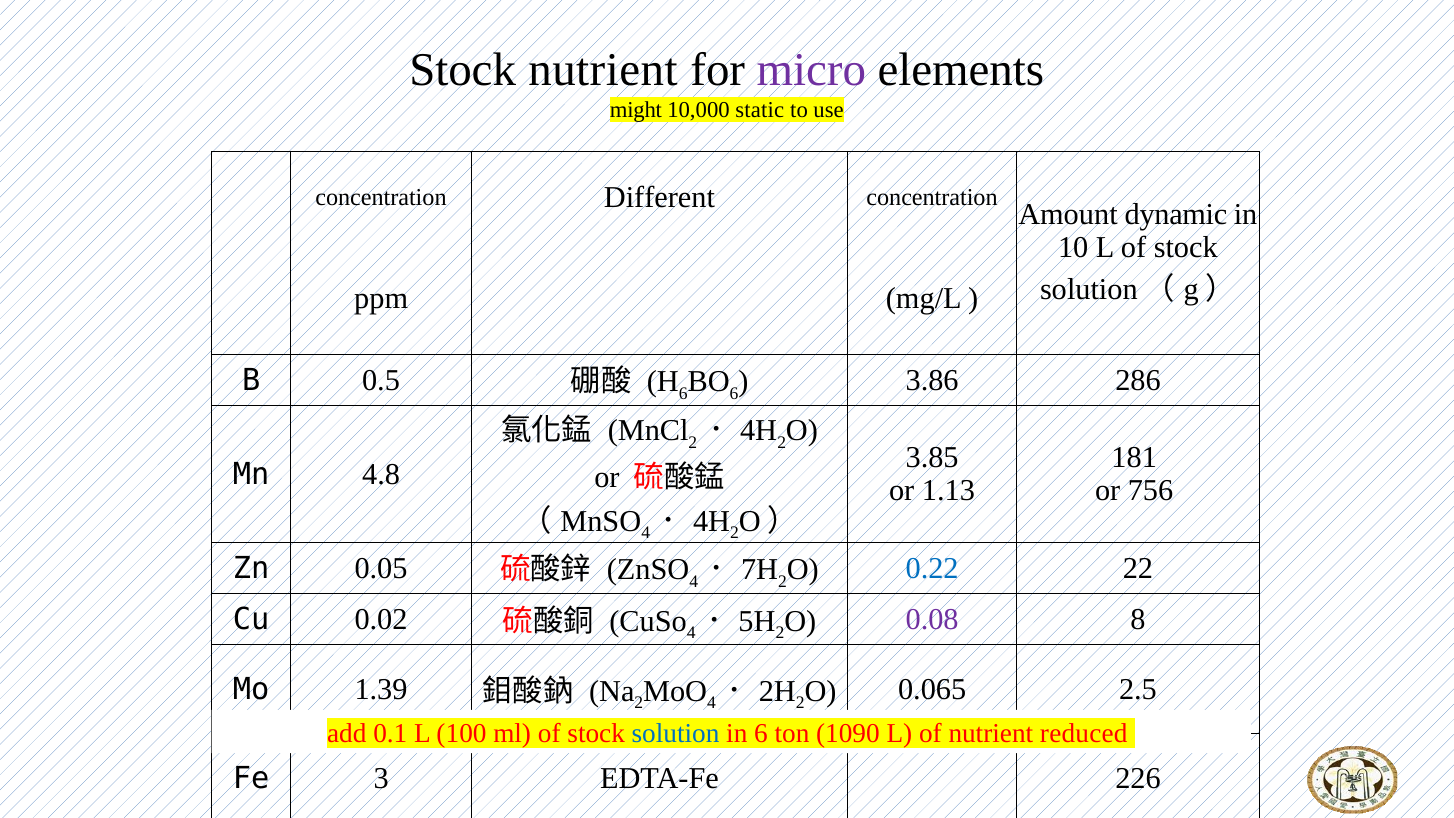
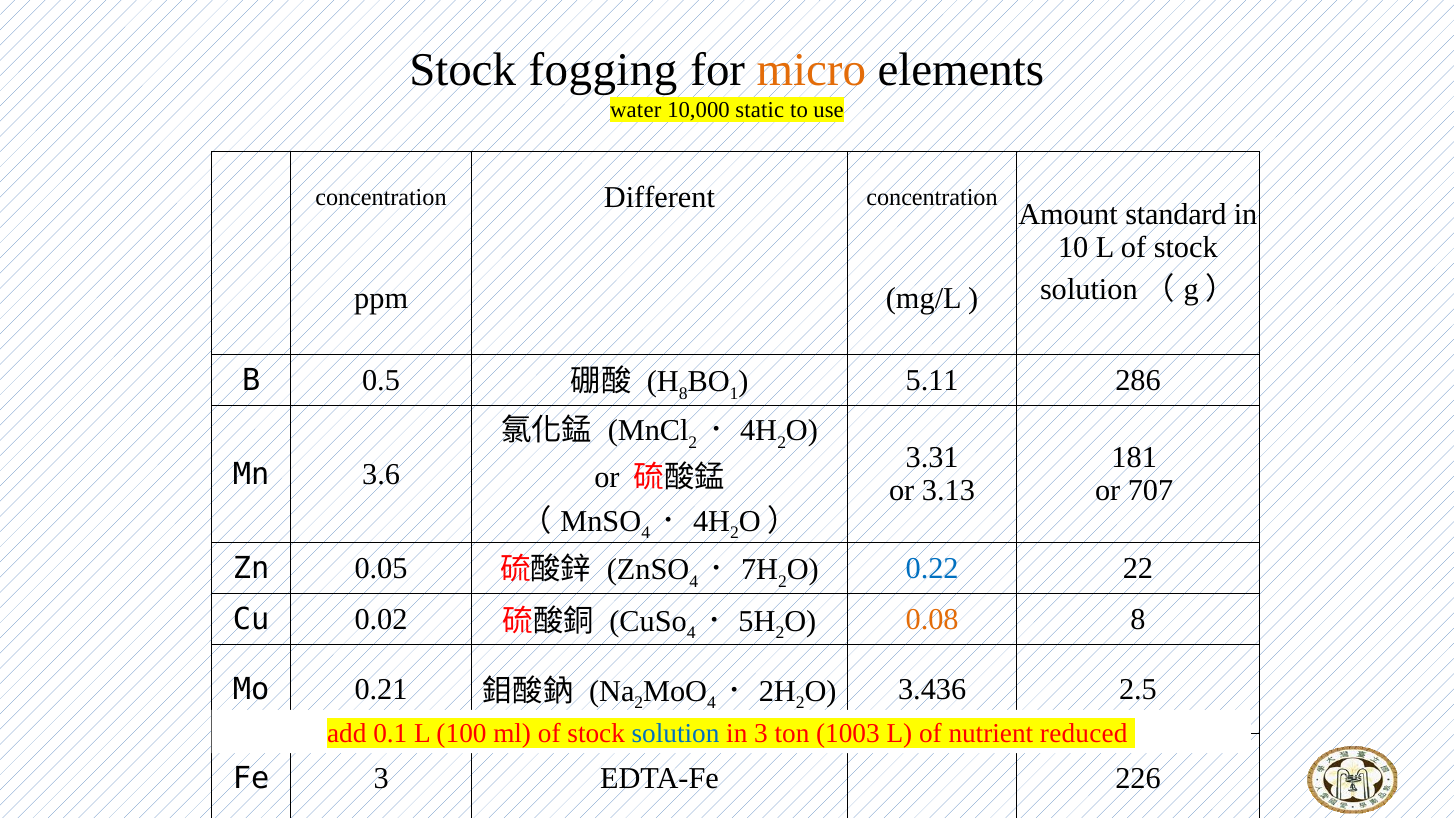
Stock nutrient: nutrient -> fogging
micro colour: purple -> orange
might: might -> water
dynamic: dynamic -> standard
6 at (683, 393): 6 -> 8
6 at (734, 393): 6 -> 1
3.86: 3.86 -> 5.11
3.85: 3.85 -> 3.31
4.8: 4.8 -> 3.6
1.13: 1.13 -> 3.13
756: 756 -> 707
0.08 colour: purple -> orange
1.39: 1.39 -> 0.21
0.065: 0.065 -> 3.436
in 6: 6 -> 3
1090: 1090 -> 1003
